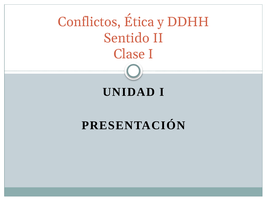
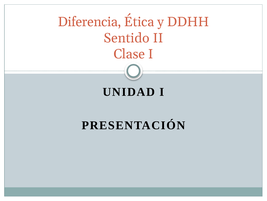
Conflictos: Conflictos -> Diferencia
